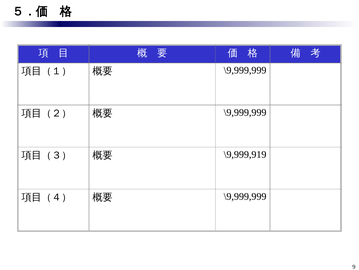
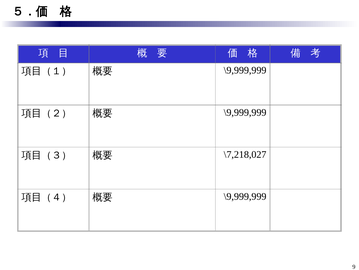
\9,999,919: \9,999,919 -> \7,218,027
